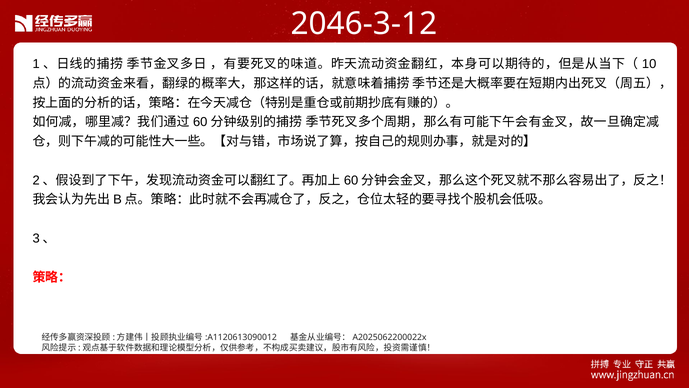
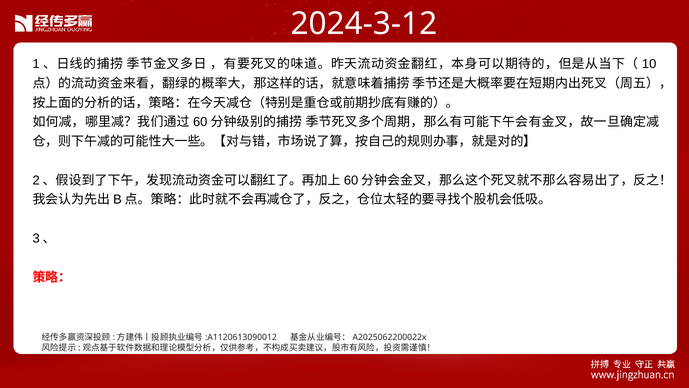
2046-3-12: 2046-3-12 -> 2024-3-12
